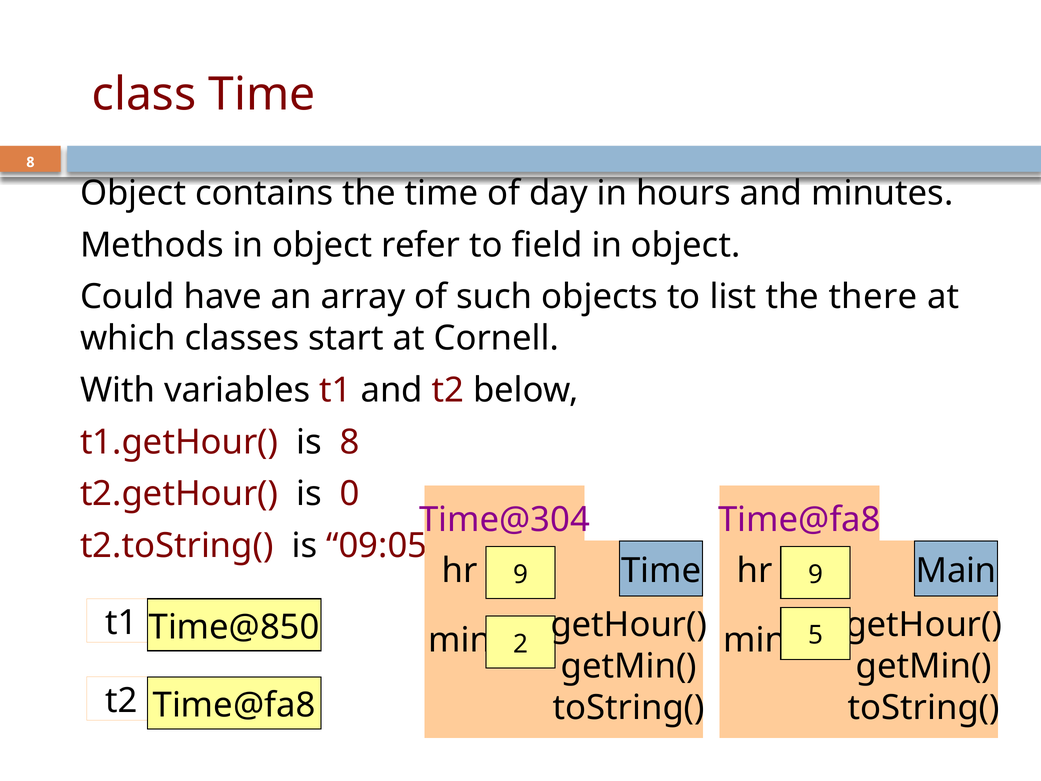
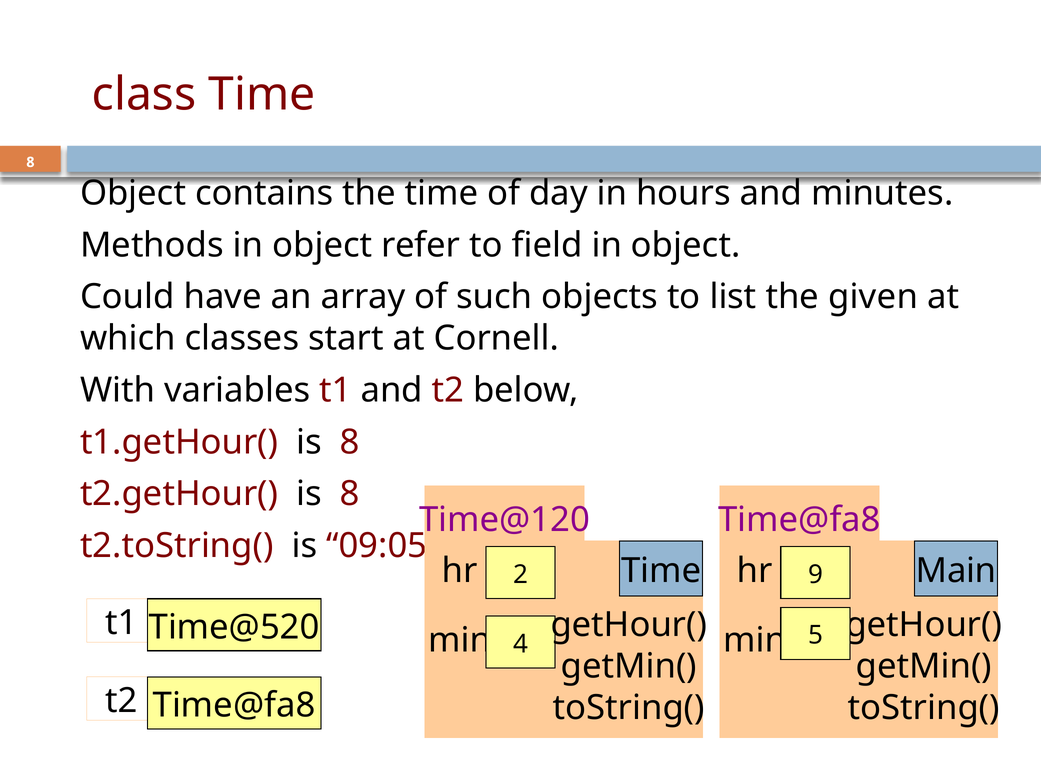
there: there -> given
t2.getHour( is 0: 0 -> 8
Time@304: Time@304 -> Time@120
9 at (521, 574): 9 -> 2
Time@850: Time@850 -> Time@520
2: 2 -> 4
